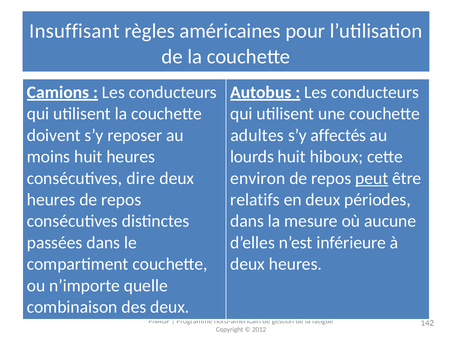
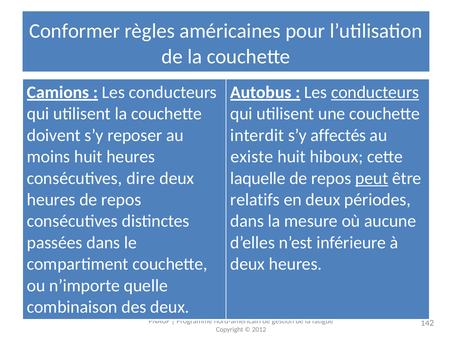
Insuffisant: Insuffisant -> Conformer
conducteurs at (375, 92) underline: none -> present
adultes: adultes -> interdit
lourds: lourds -> existe
environ: environ -> laquelle
